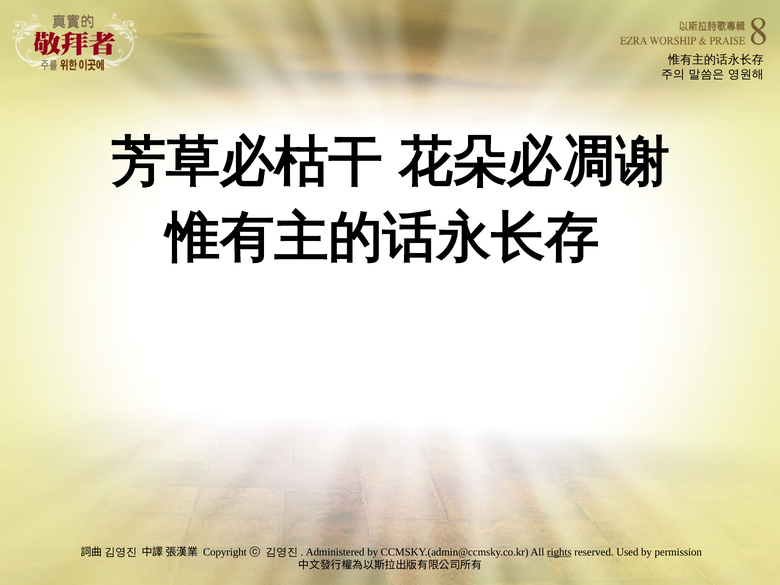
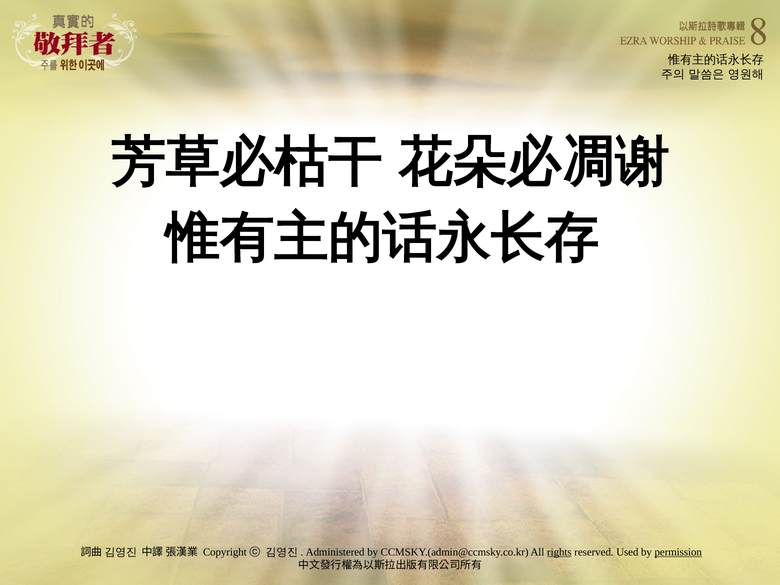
permission underline: none -> present
